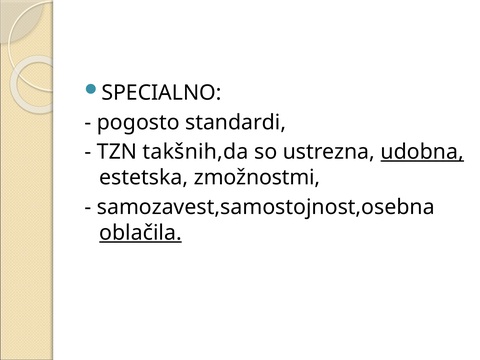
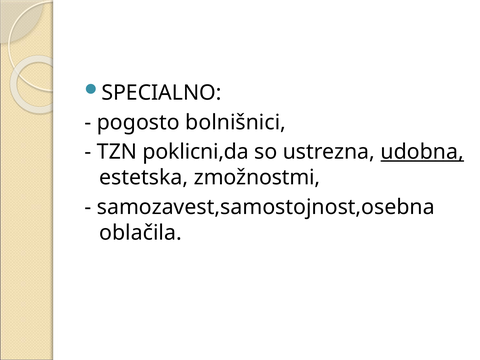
standardi: standardi -> bolnišnici
takšnih,da: takšnih,da -> poklicni,da
oblačila underline: present -> none
